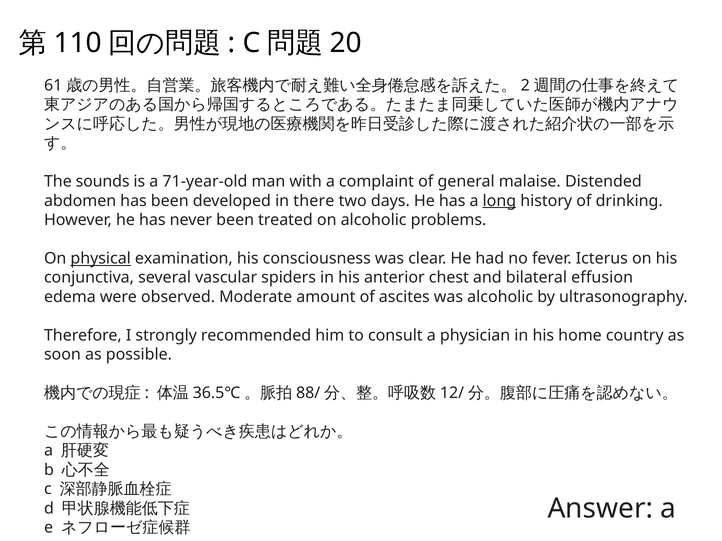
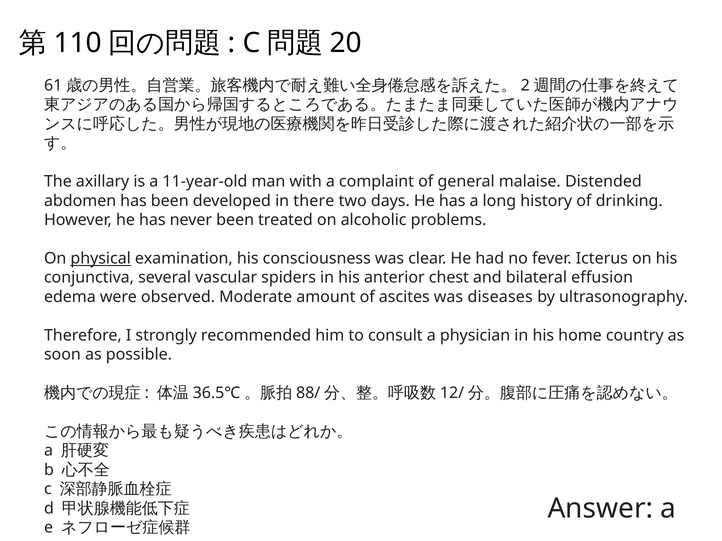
sounds: sounds -> axillary
71-year-old: 71-year-old -> 11-year-old
long underline: present -> none
was alcoholic: alcoholic -> diseases
